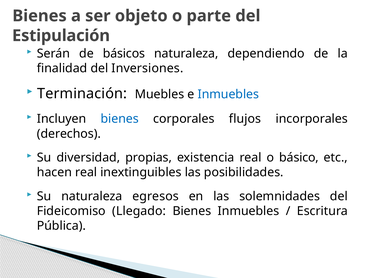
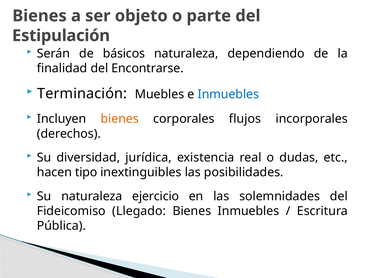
Inversiones: Inversiones -> Encontrarse
bienes at (120, 119) colour: blue -> orange
propias: propias -> jurídica
básico: básico -> dudas
hacen real: real -> tipo
egresos: egresos -> ejercicio
